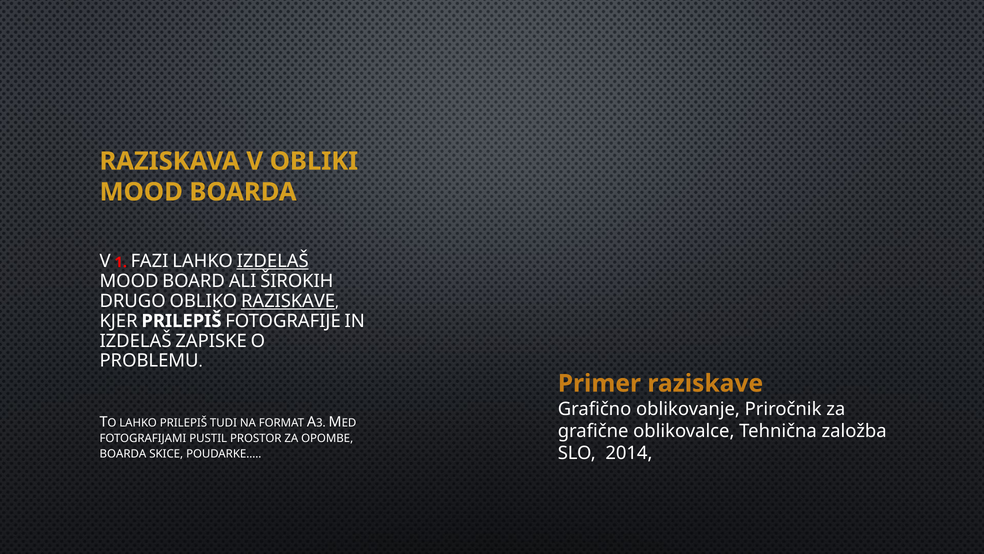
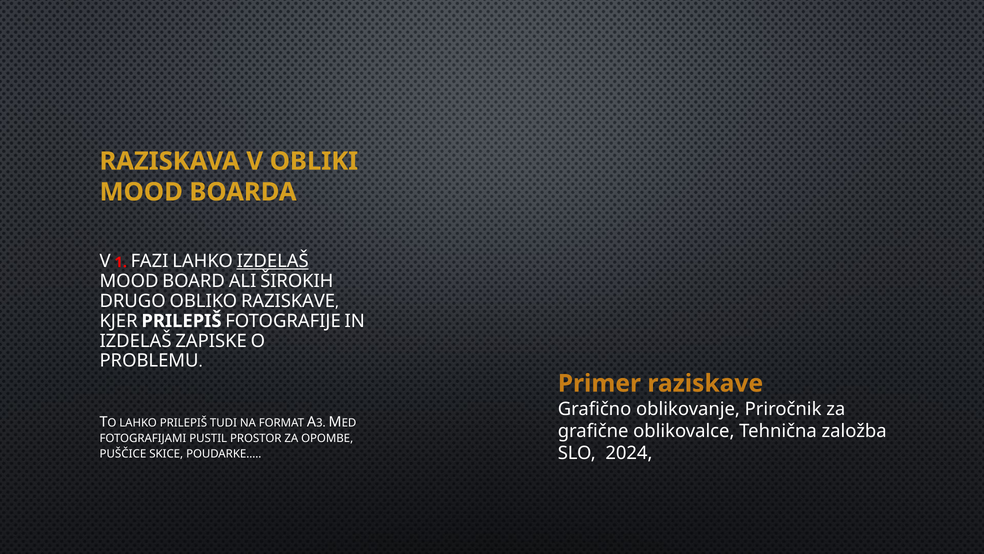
RAZISKAVE at (288, 301) underline: present -> none
2014: 2014 -> 2024
BOARDA at (123, 454): BOARDA -> PUŠČICE
